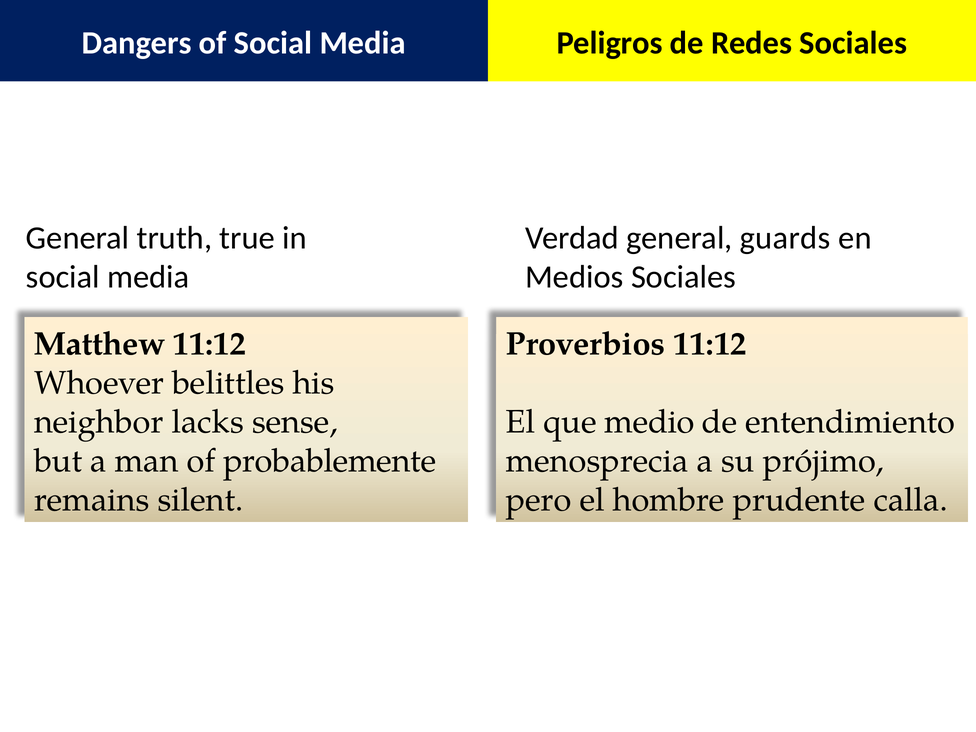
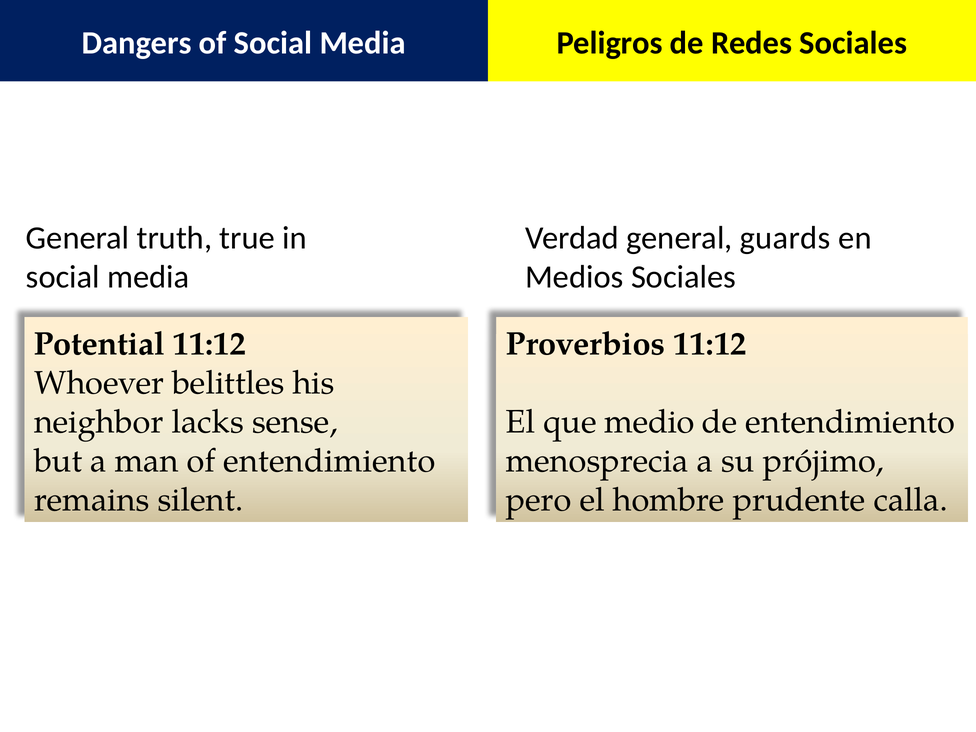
Matthew: Matthew -> Potential
of probablemente: probablemente -> entendimiento
